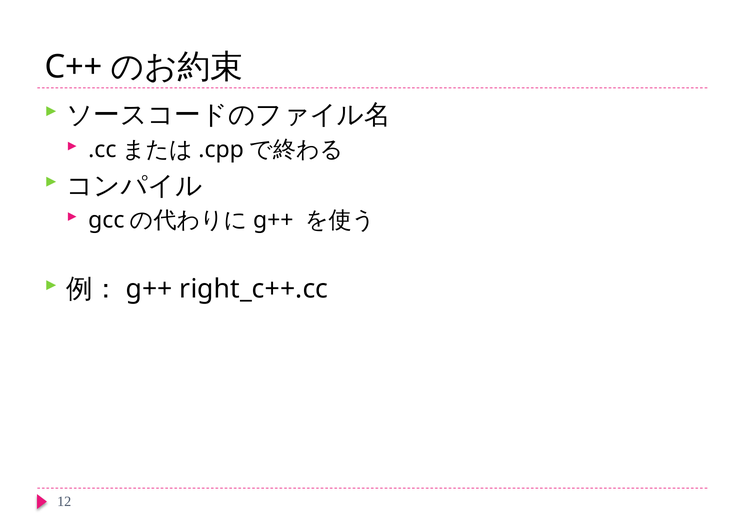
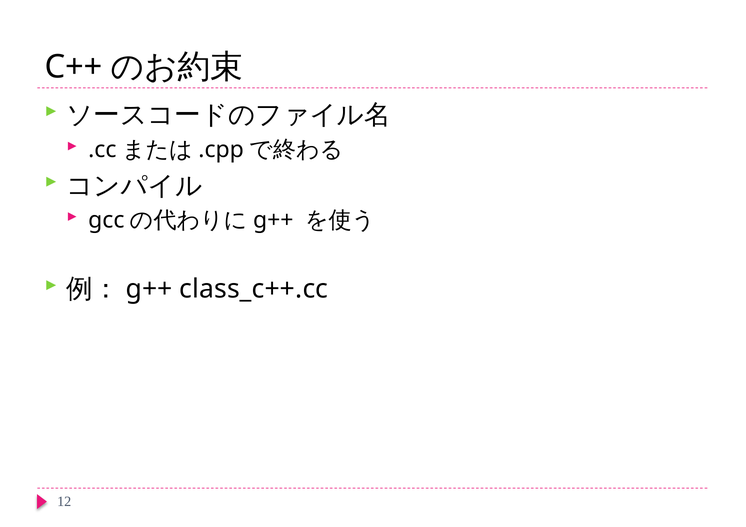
right_c++.cc: right_c++.cc -> class_c++.cc
